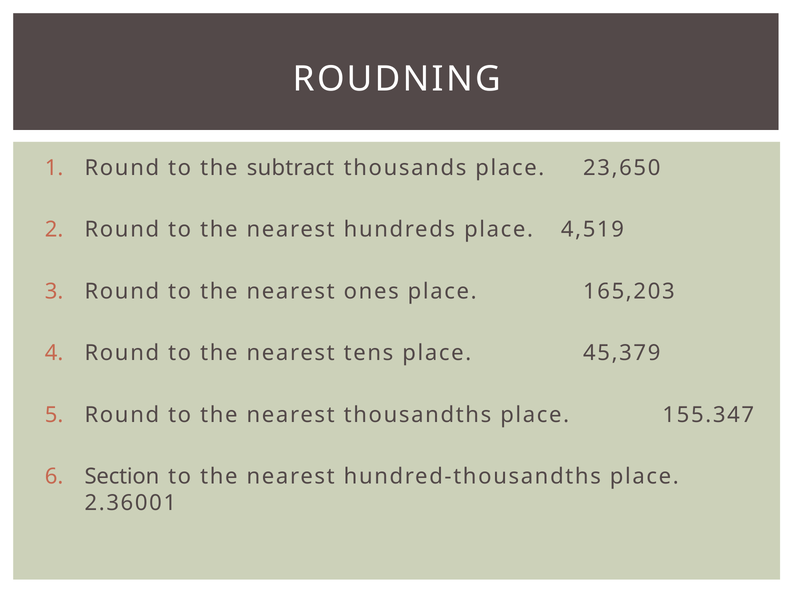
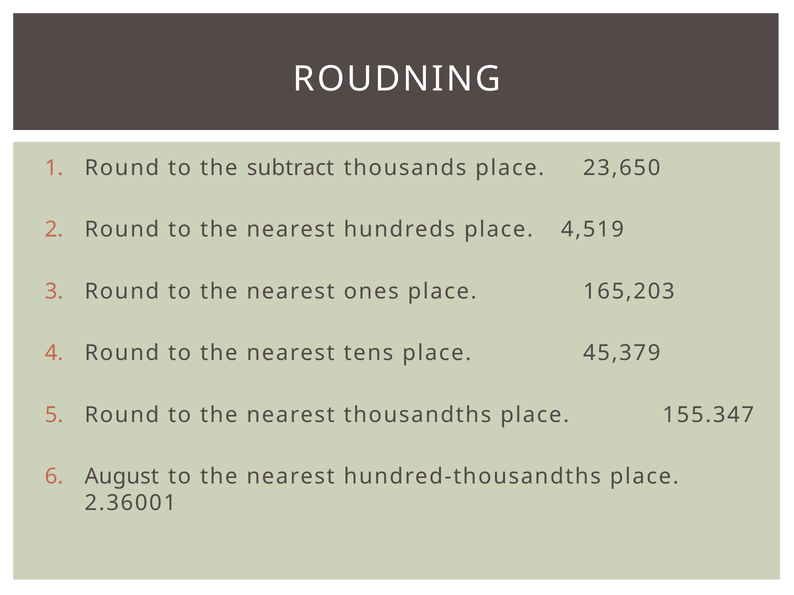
Section: Section -> August
